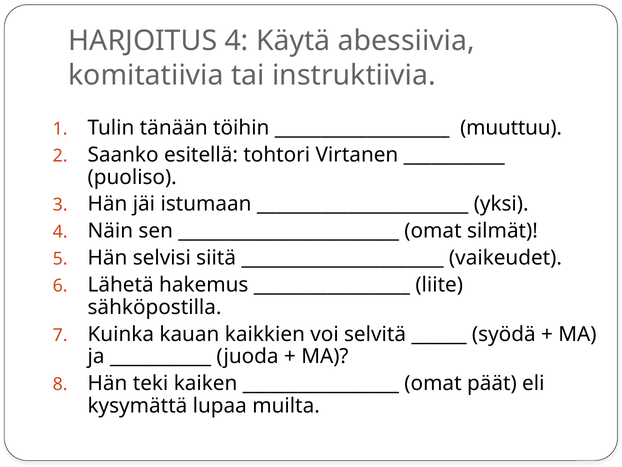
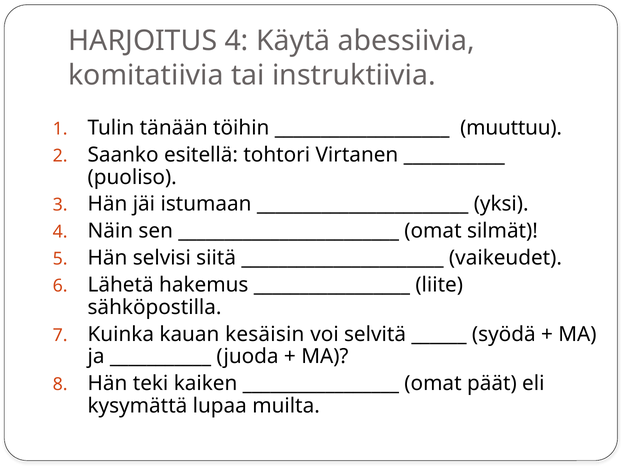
kaikkien: kaikkien -> kesäisin
